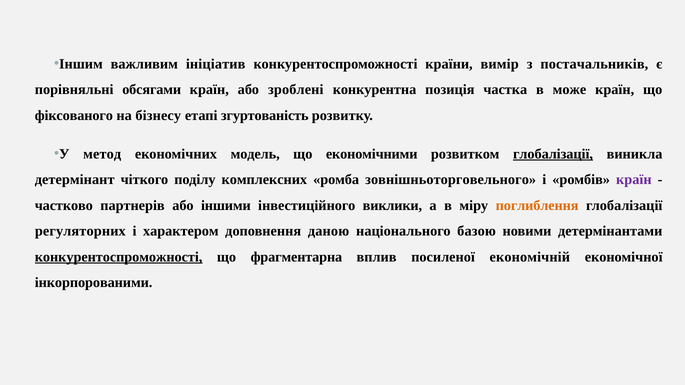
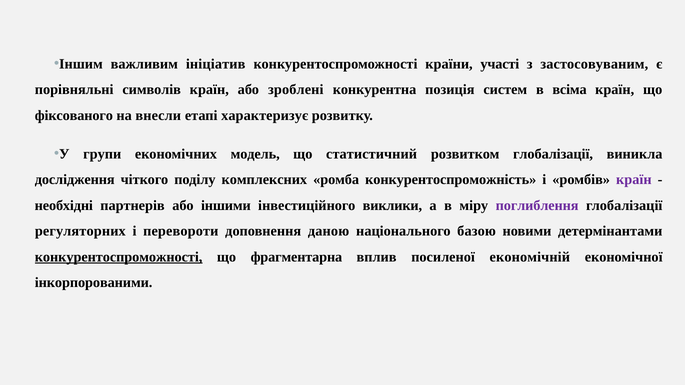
вимір: вимір -> участі
постачальників: постачальників -> застосовуваним
обсягами: обсягами -> символів
частка: частка -> систем
може: може -> всіма
бізнесу: бізнесу -> внесли
згуртованість: згуртованість -> характеризує
метод: метод -> групи
економічними: економічними -> статистичний
глобалізації at (553, 154) underline: present -> none
детермінант: детермінант -> дослідження
зовнішньоторговельного: зовнішньоторговельного -> конкурентоспроможність
частково: частково -> необхідні
поглиблення colour: orange -> purple
характером: характером -> перевороти
